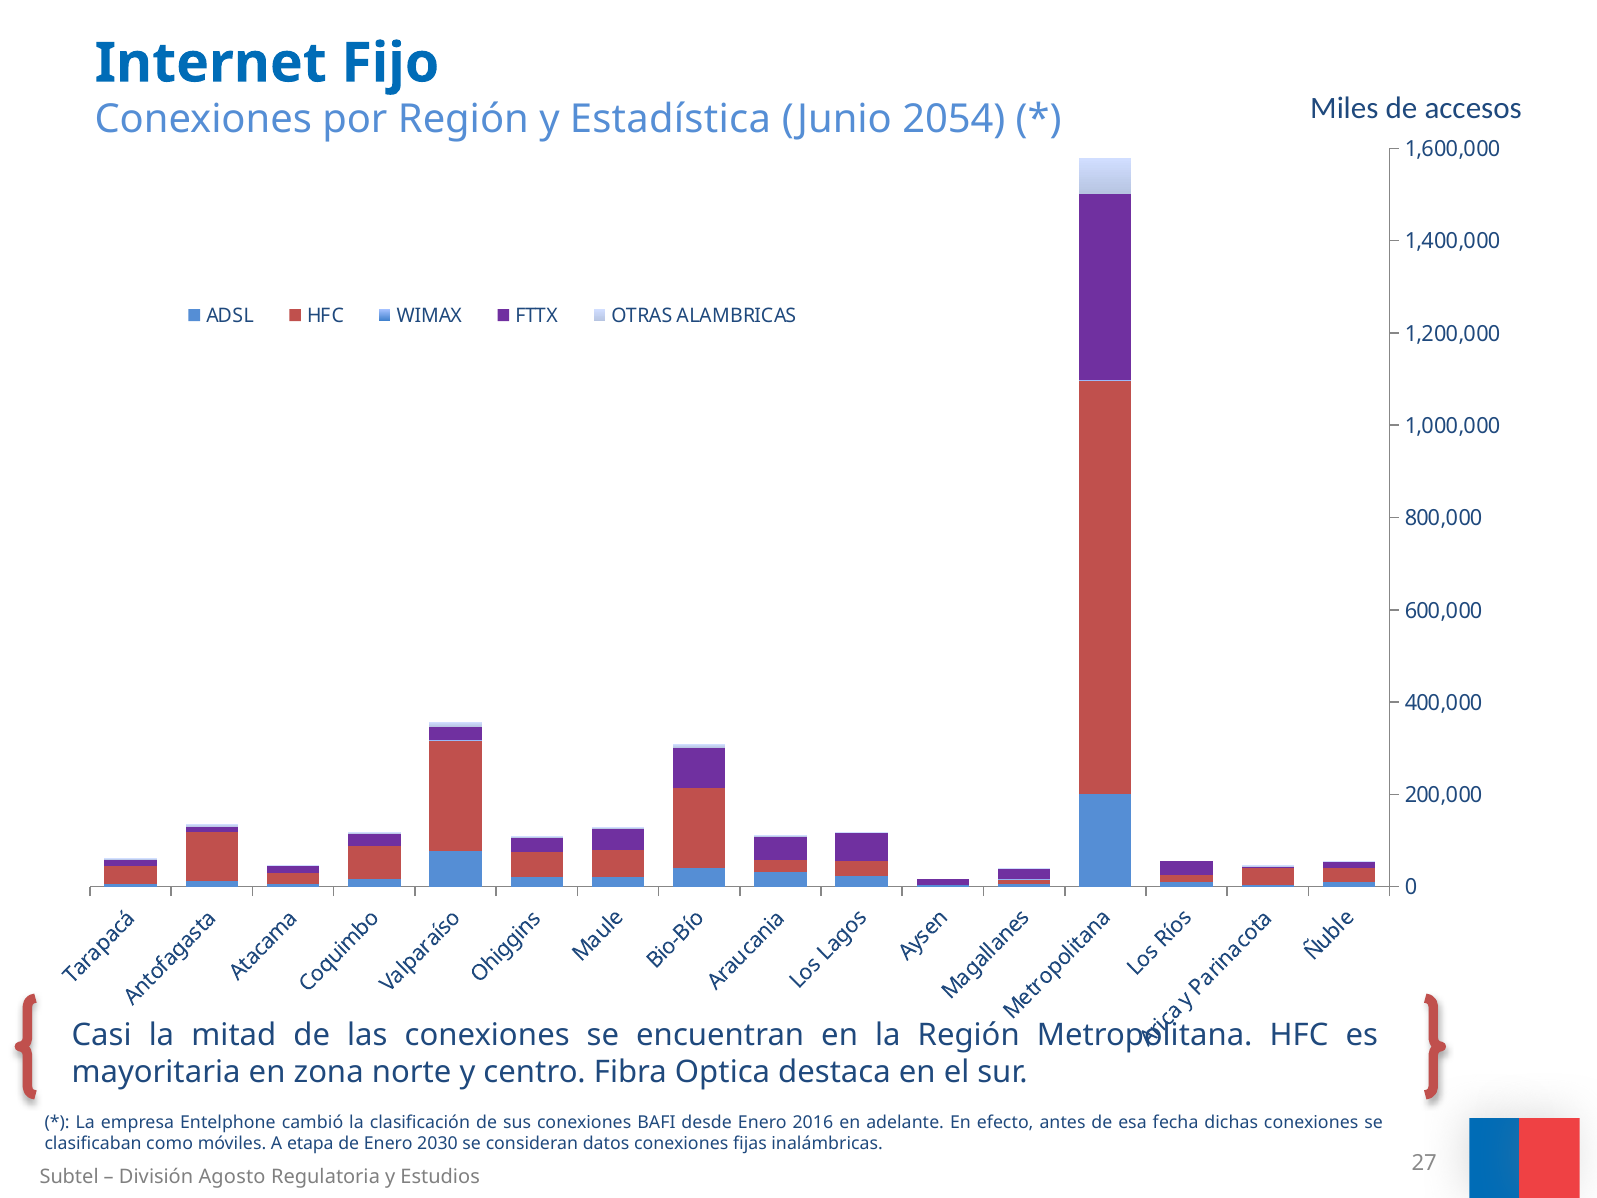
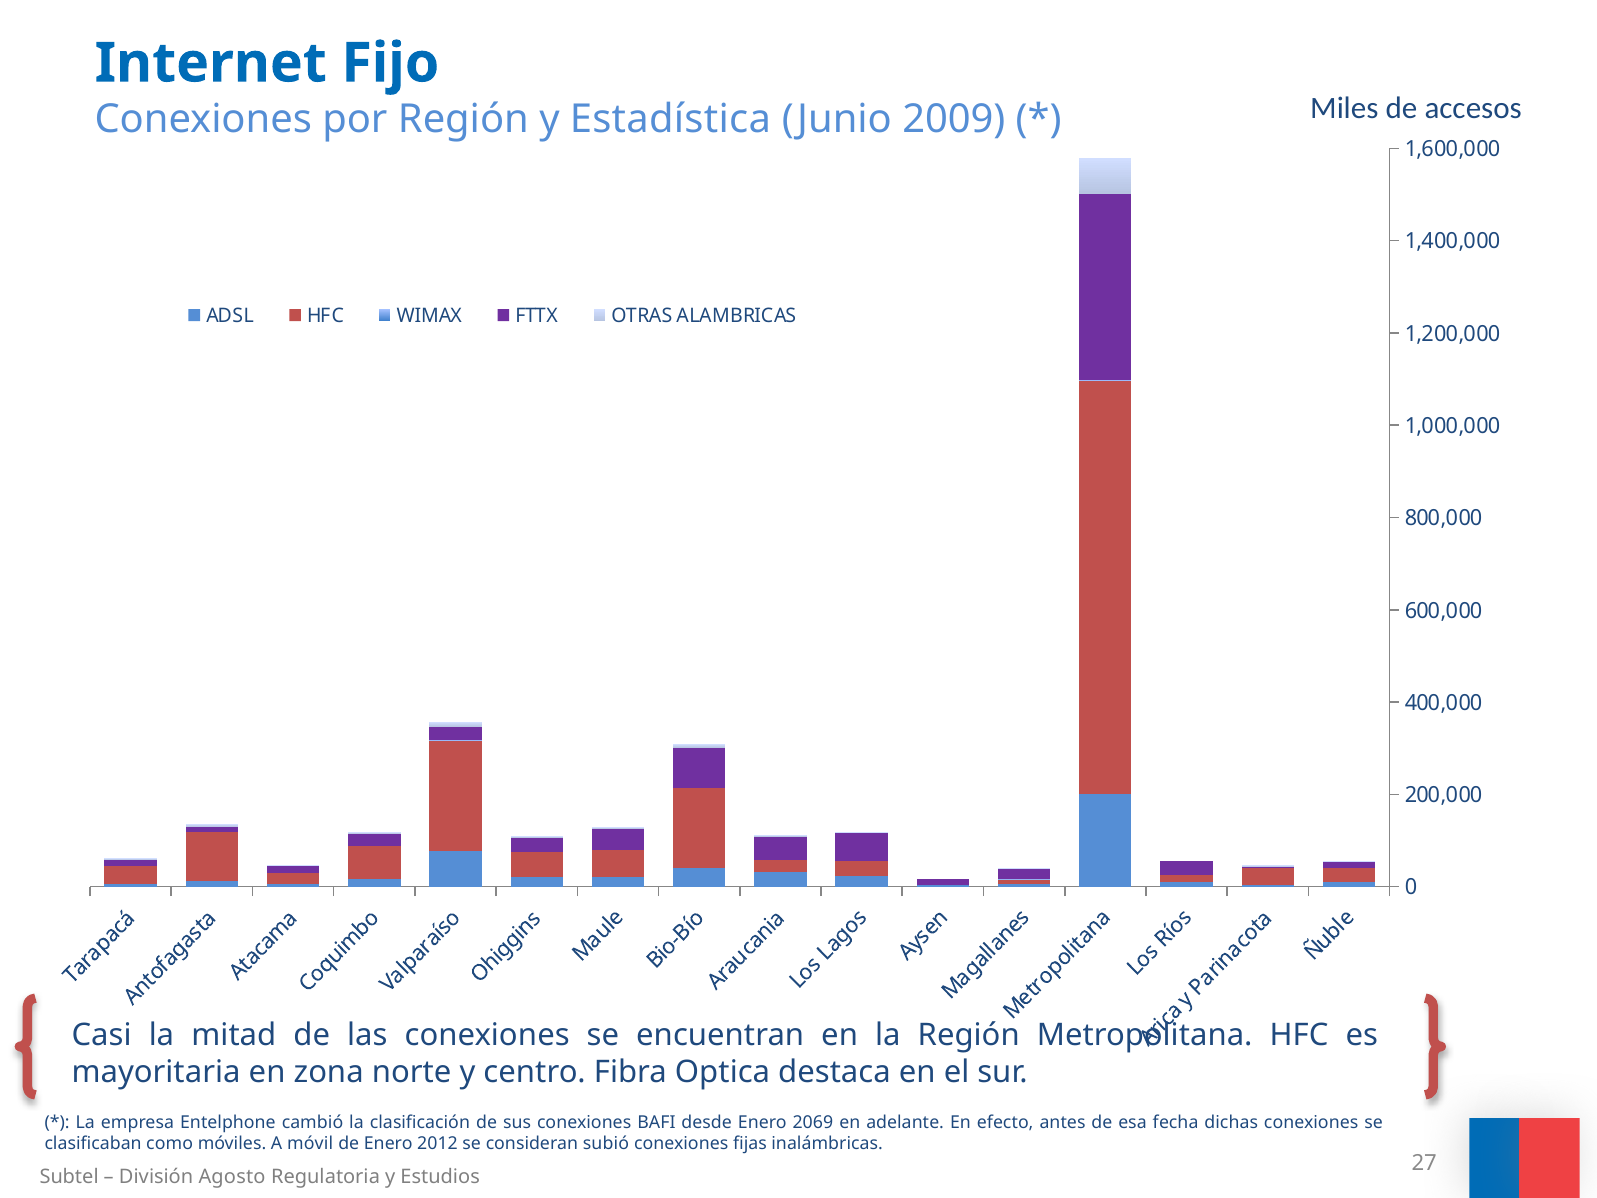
2054: 2054 -> 2009
2016: 2016 -> 2069
etapa: etapa -> móvil
2030: 2030 -> 2012
datos: datos -> subió
